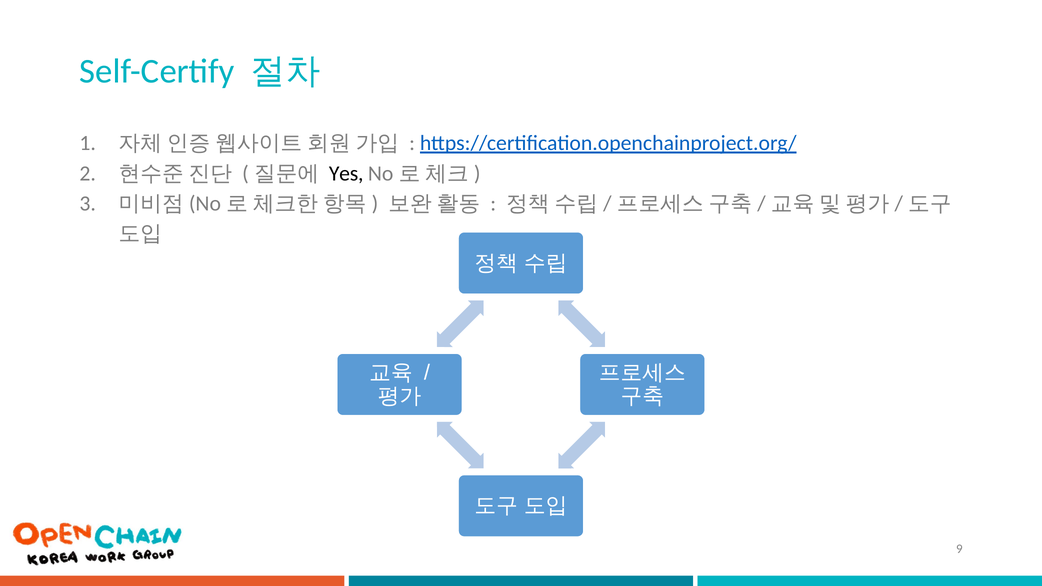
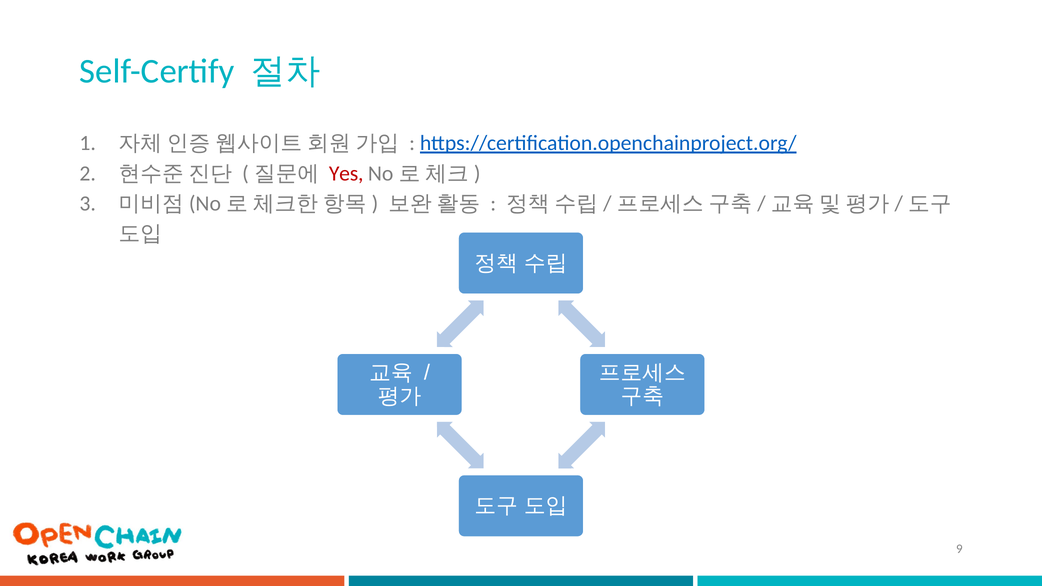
Yes colour: black -> red
